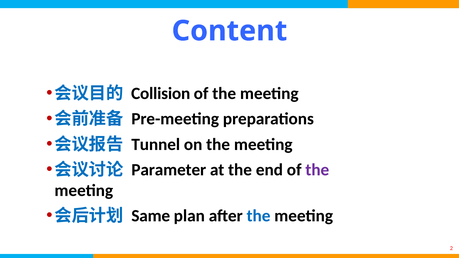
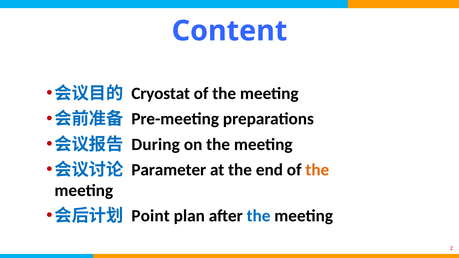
Collision: Collision -> Cryostat
Tunnel: Tunnel -> During
the at (317, 170) colour: purple -> orange
Same: Same -> Point
